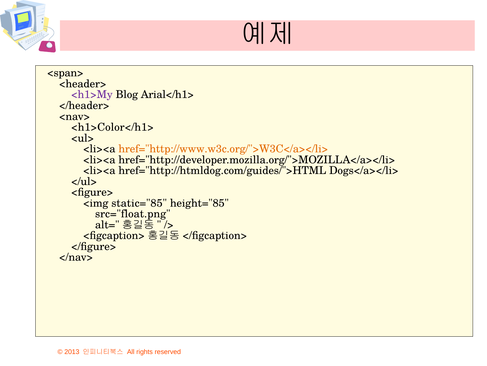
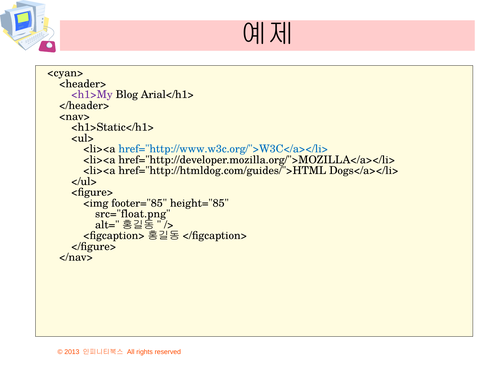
<span>: <span> -> <cyan>
<h1>Color</h1>: <h1>Color</h1> -> <h1>Static</h1>
href="http://www.w3c.org/">W3C</a></li> colour: orange -> blue
static="85: static="85 -> footer="85
